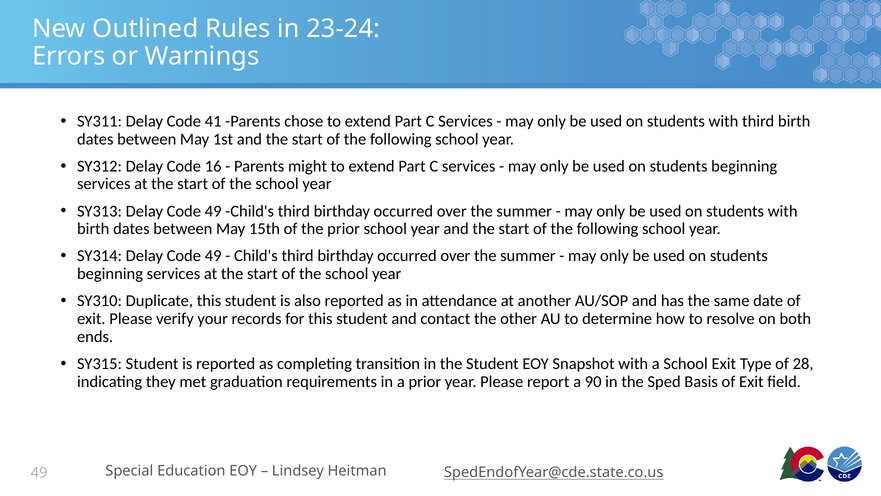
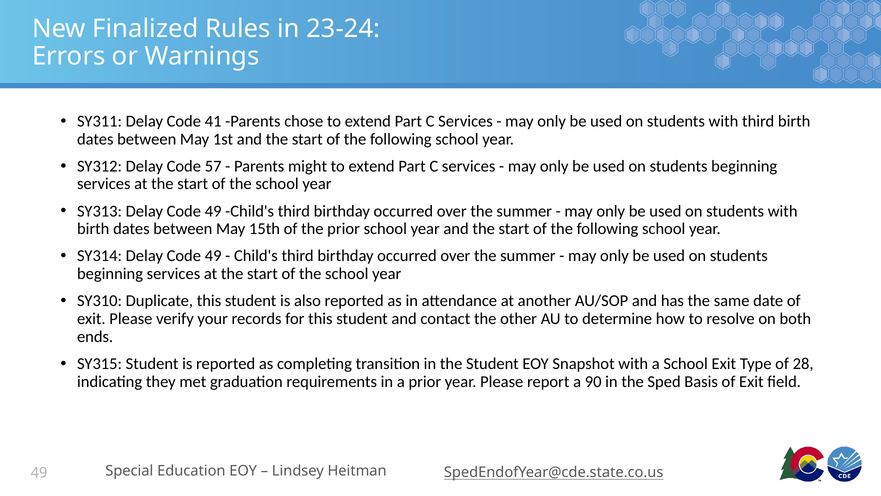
Outlined: Outlined -> Finalized
16: 16 -> 57
